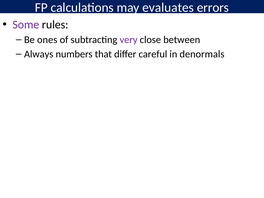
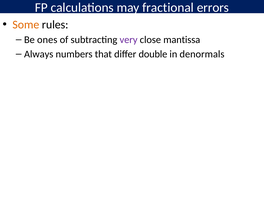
evaluates: evaluates -> fractional
Some colour: purple -> orange
between: between -> mantissa
careful: careful -> double
